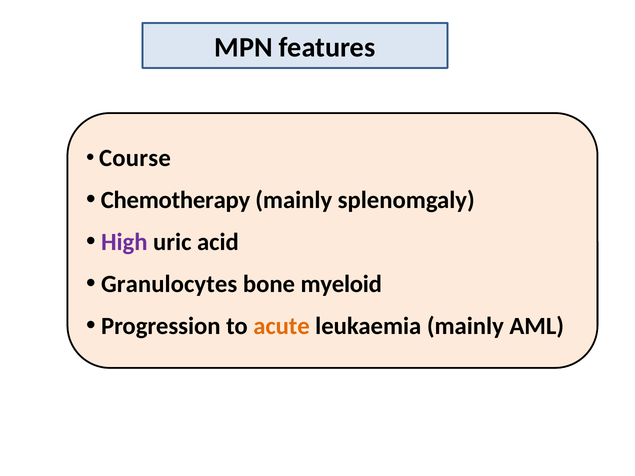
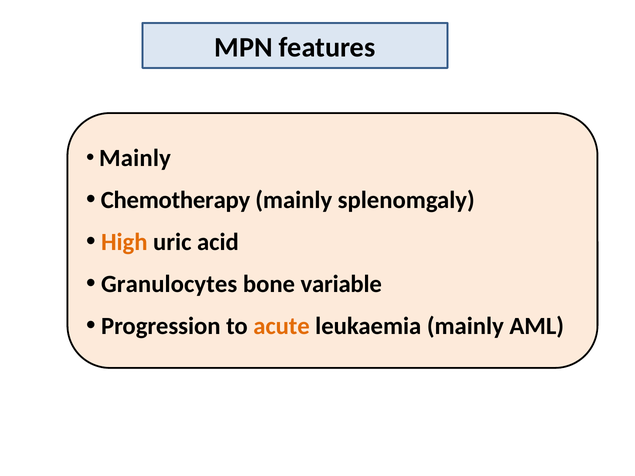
Course at (135, 158): Course -> Mainly
High colour: purple -> orange
myeloid: myeloid -> variable
